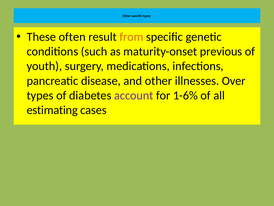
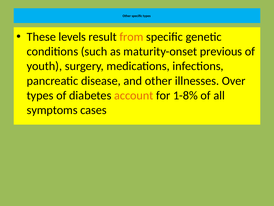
often: often -> levels
account colour: purple -> orange
1-6%: 1-6% -> 1-8%
estimating: estimating -> symptoms
